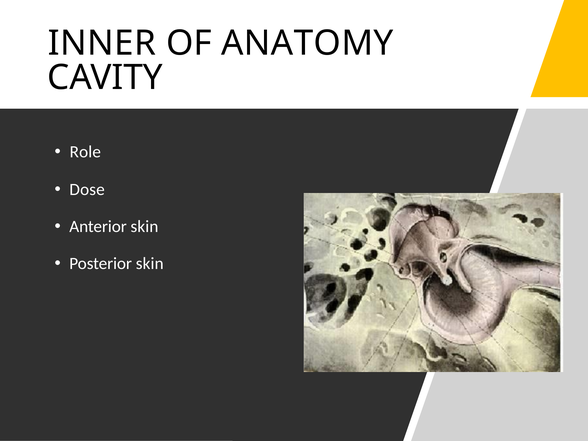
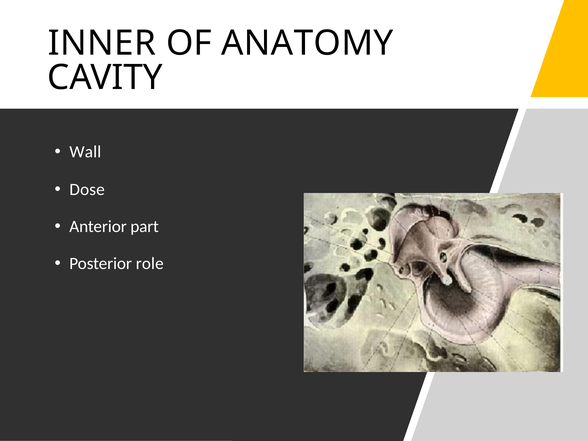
Role: Role -> Wall
Anterior skin: skin -> part
Posterior skin: skin -> role
